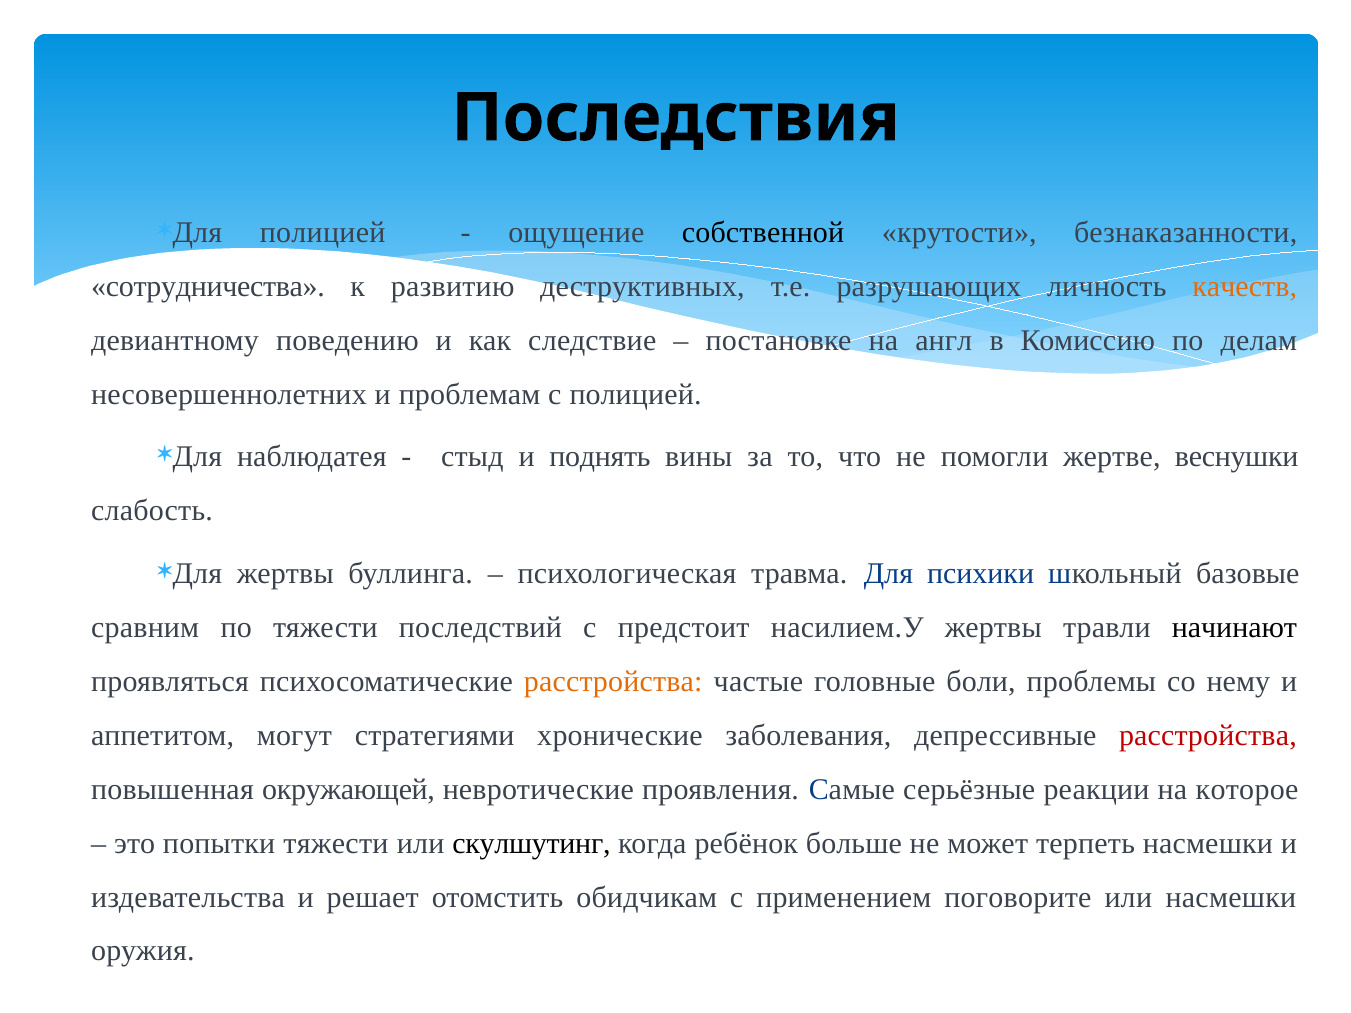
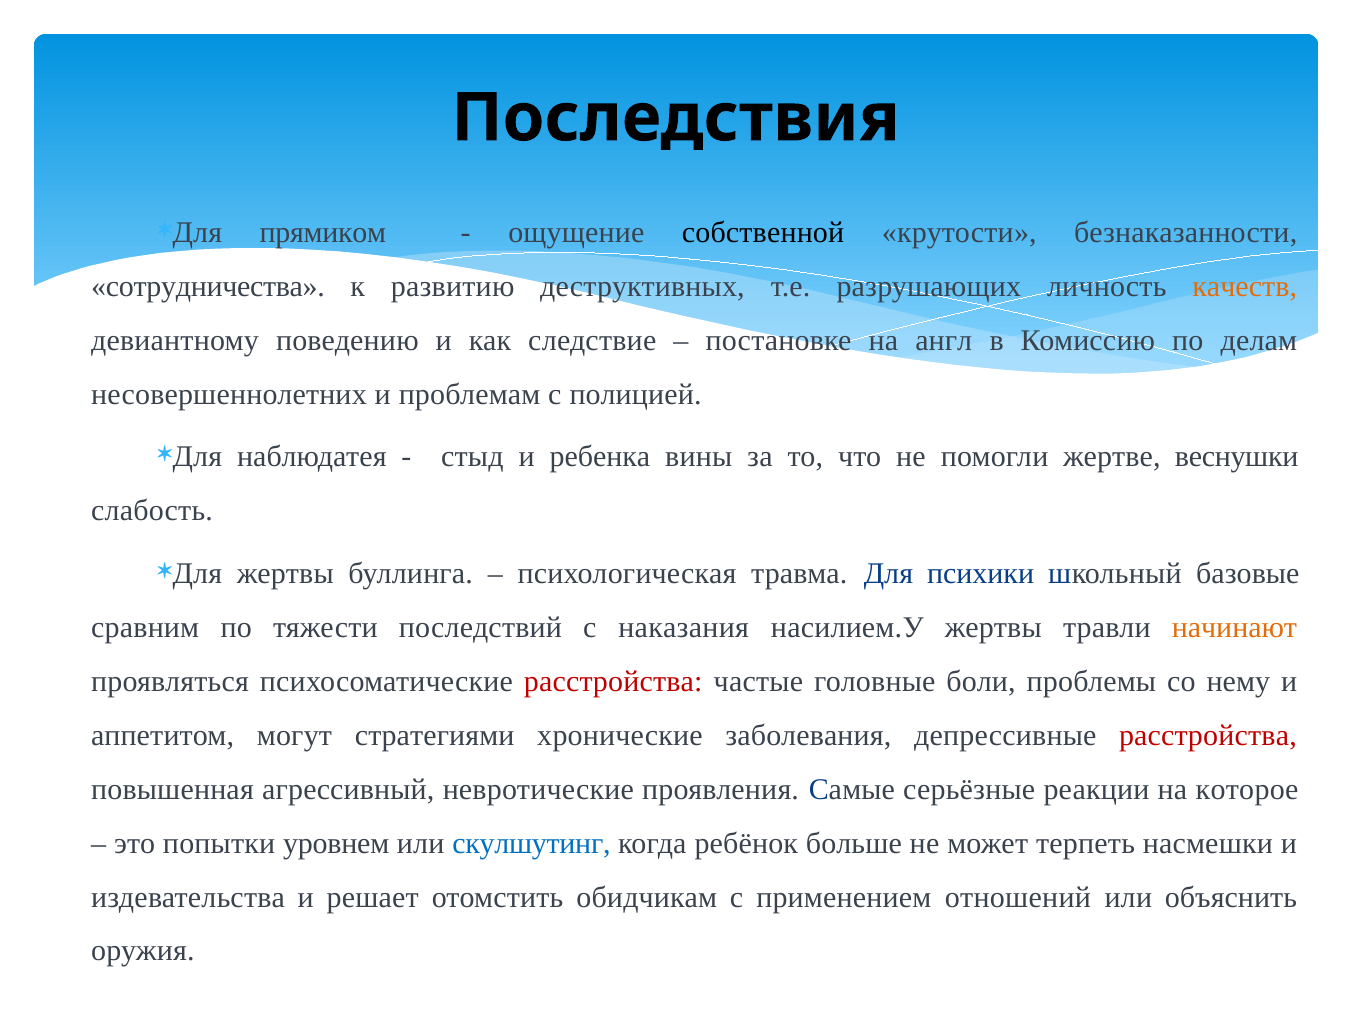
полицией at (323, 232): полицией -> прямиком
поднять: поднять -> ребенка
предстоит: предстоит -> наказания
начинают colour: black -> orange
расстройства at (613, 681) colour: orange -> red
окружающей: окружающей -> агрессивный
попытки тяжести: тяжести -> уровнем
скулшутинг colour: black -> blue
поговорите: поговорите -> отношений
или насмешки: насмешки -> объяснить
